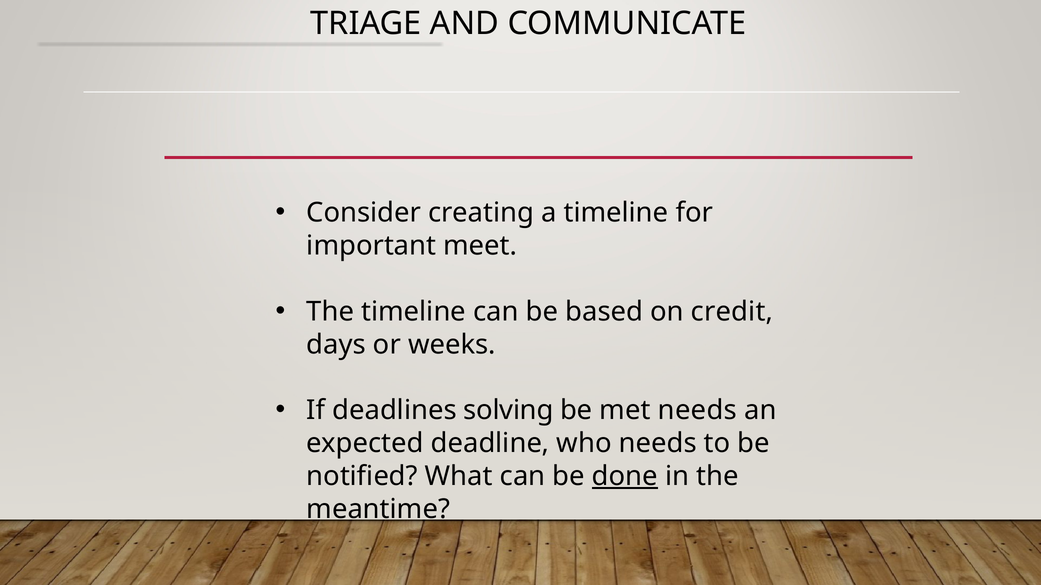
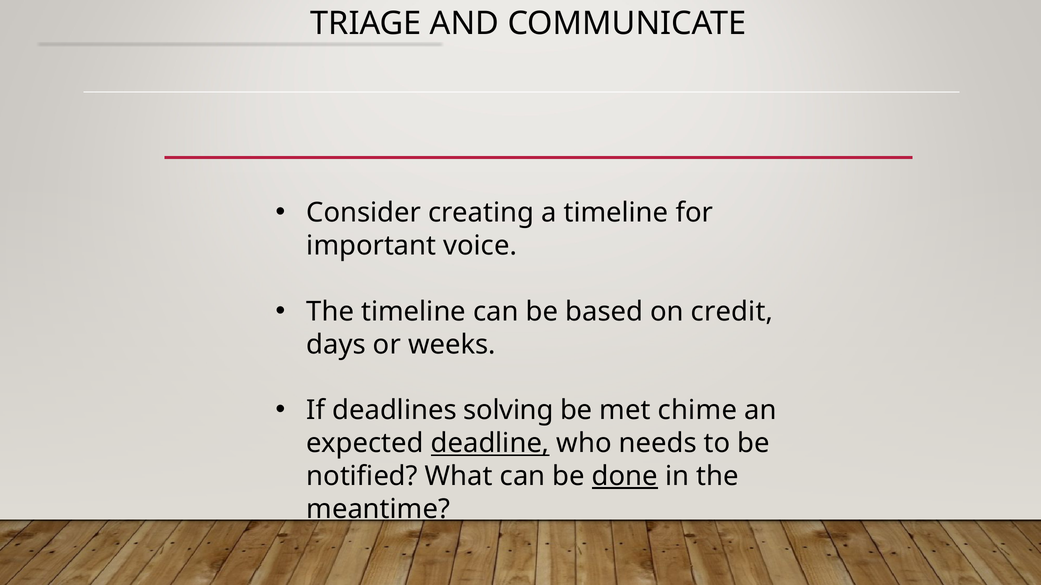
meet: meet -> voice
met needs: needs -> chime
deadline underline: none -> present
